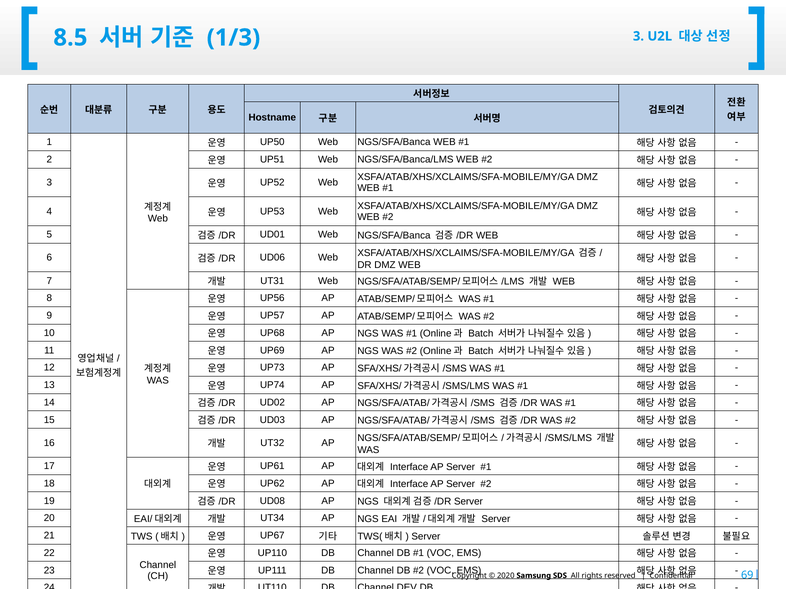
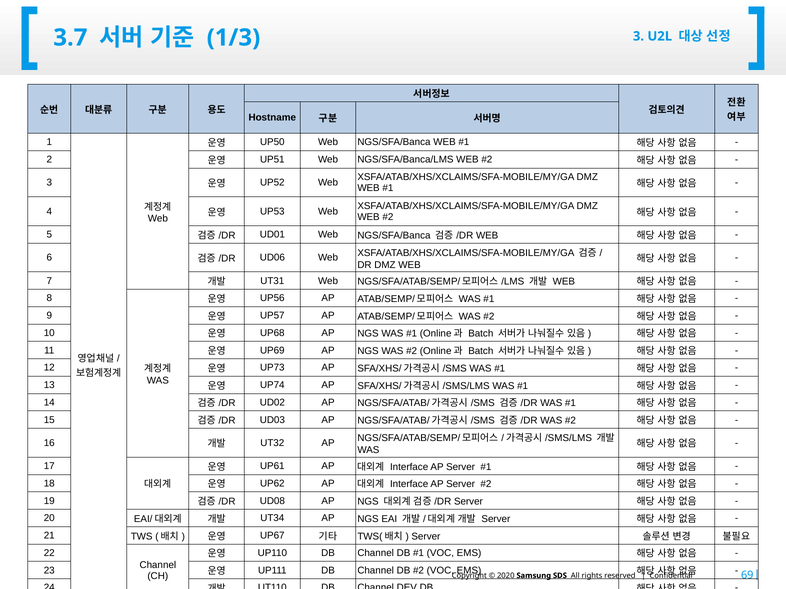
8.5: 8.5 -> 3.7
